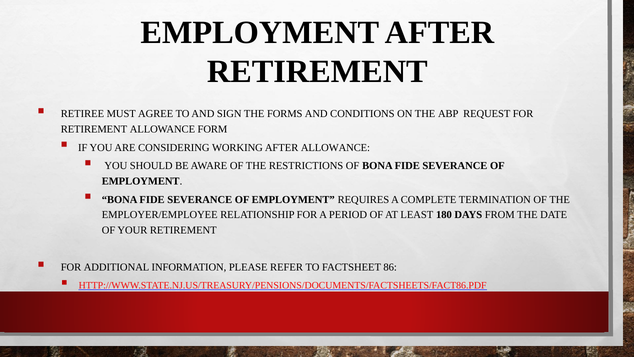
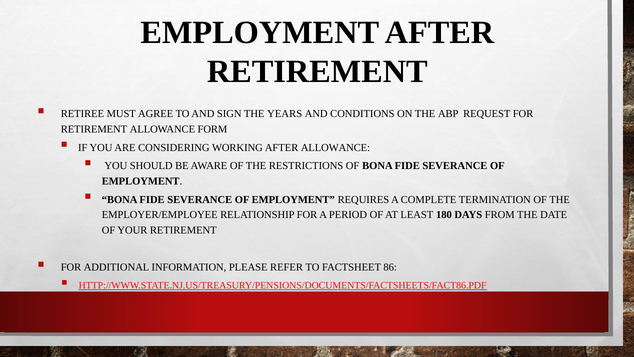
FORMS: FORMS -> YEARS
